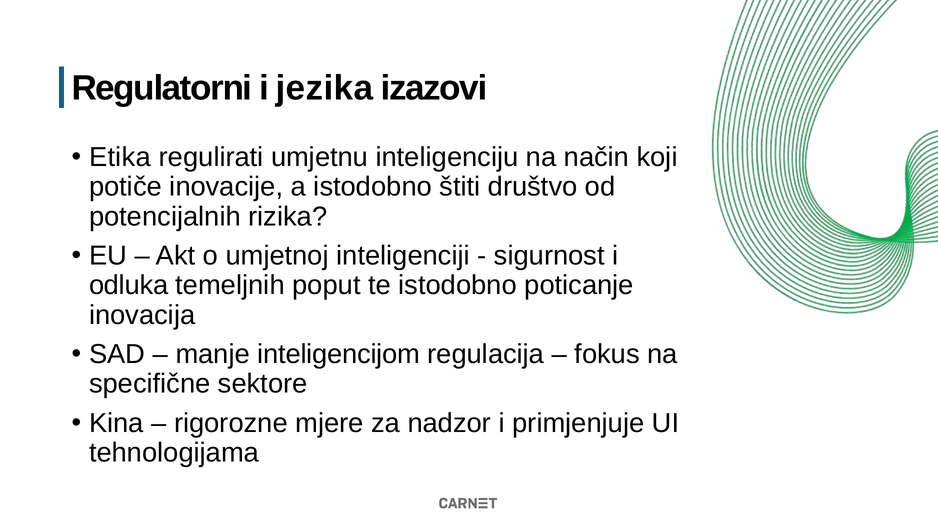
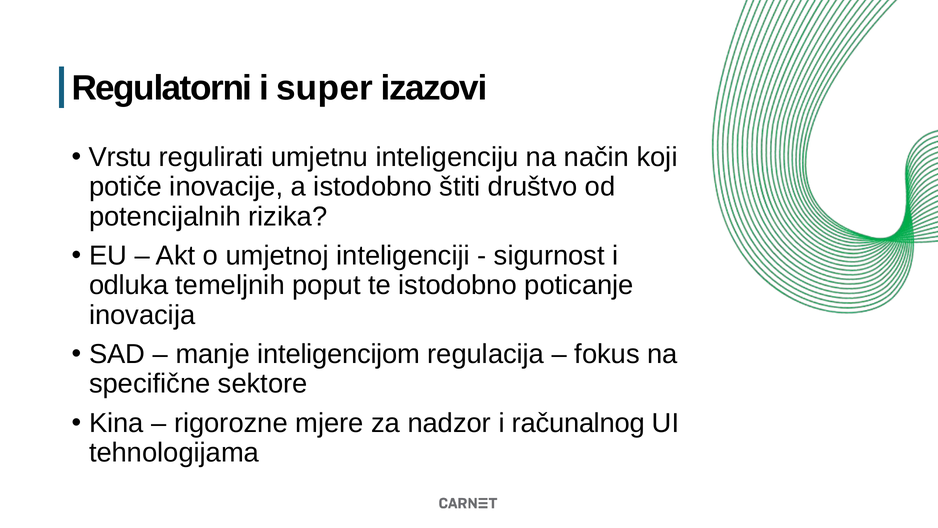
jezika: jezika -> super
Etika: Etika -> Vrstu
primjenjuje: primjenjuje -> računalnog
